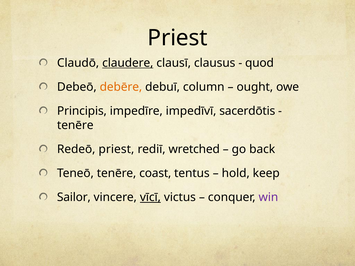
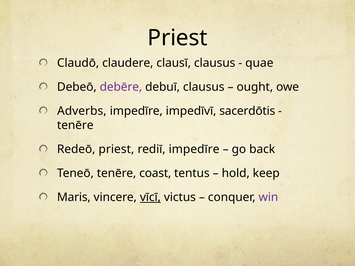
claudere underline: present -> none
quod: quod -> quae
debēre colour: orange -> purple
debuī column: column -> clausus
Principis: Principis -> Adverbs
rediī wretched: wretched -> impedīre
Sailor: Sailor -> Maris
